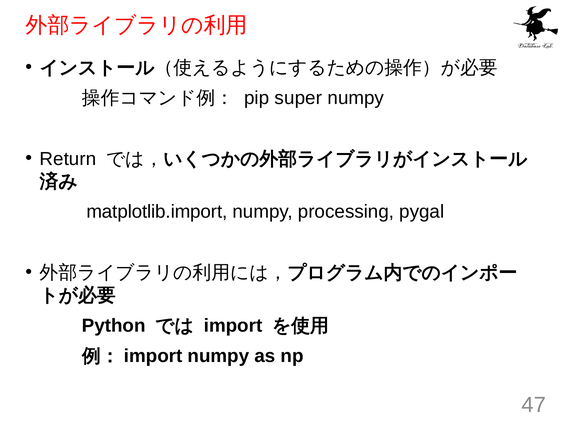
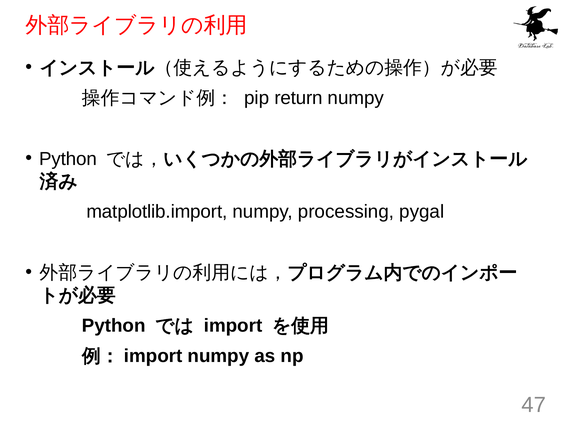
super: super -> return
Return at (68, 159): Return -> Python
